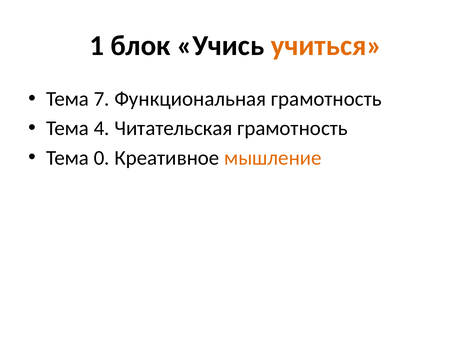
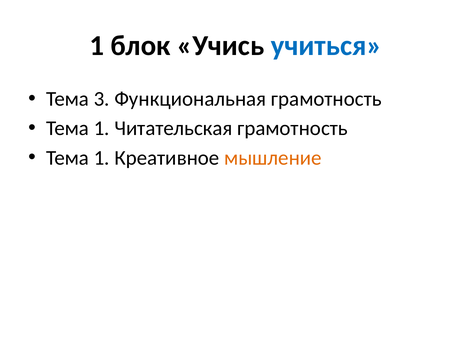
учиться colour: orange -> blue
7: 7 -> 3
4 at (102, 128): 4 -> 1
0 at (102, 158): 0 -> 1
